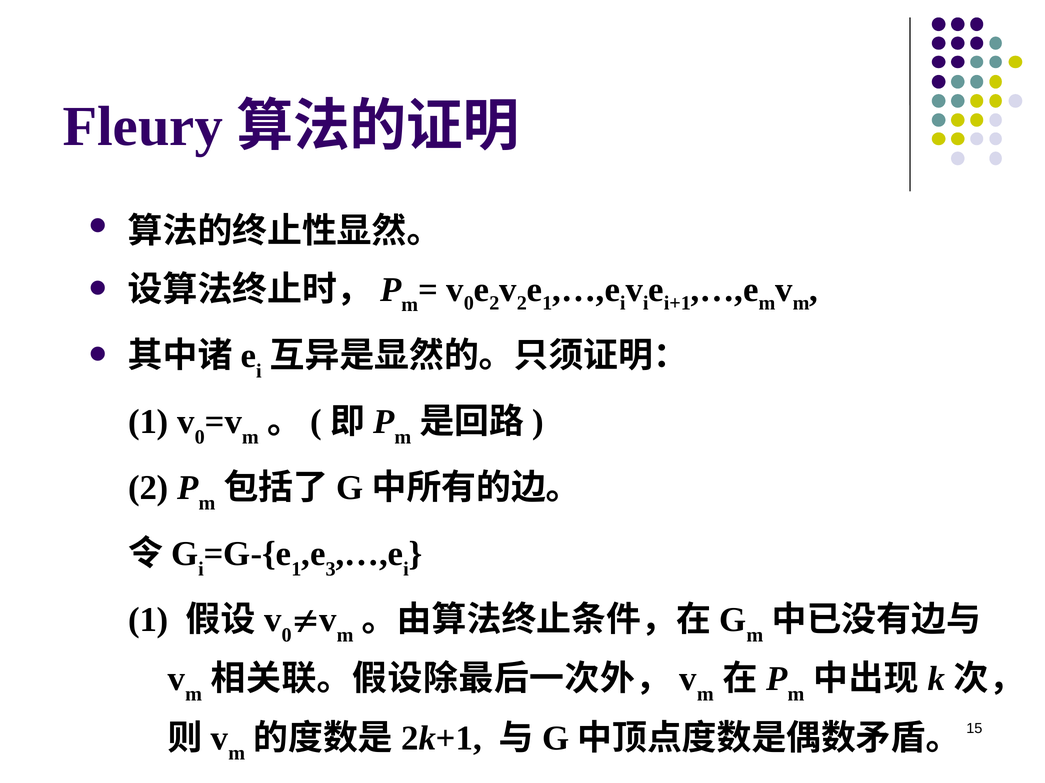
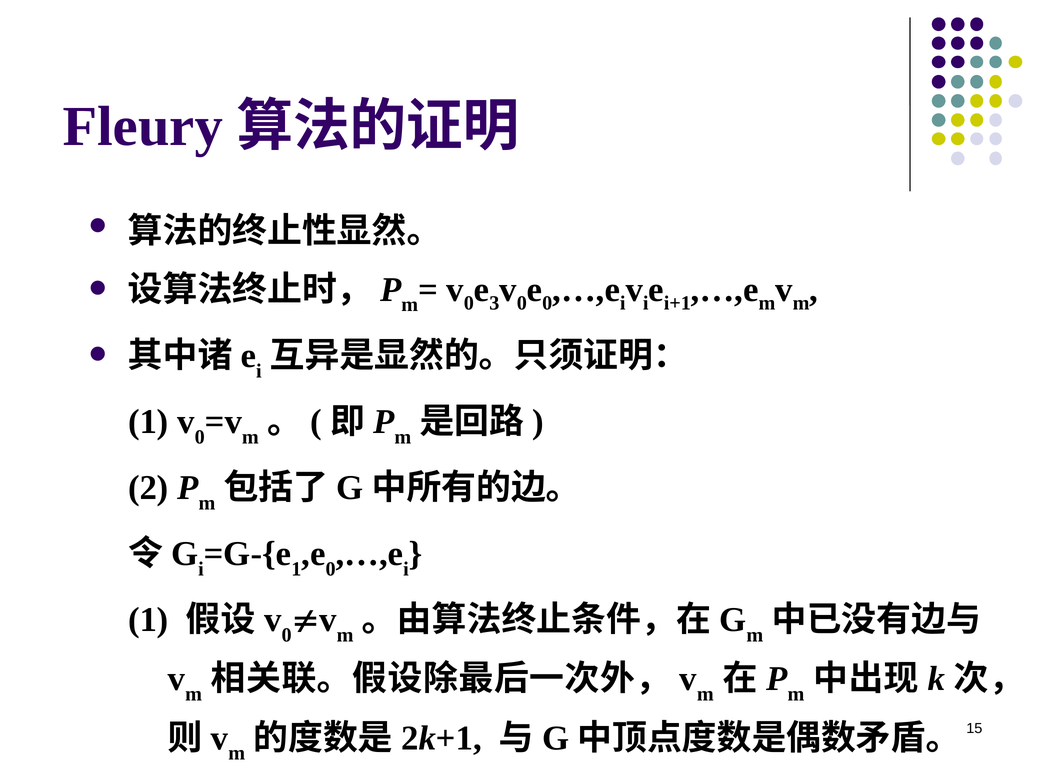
2 at (494, 303): 2 -> 3
2 at (522, 303): 2 -> 0
1 at (547, 303): 1 -> 0
3 at (331, 570): 3 -> 0
